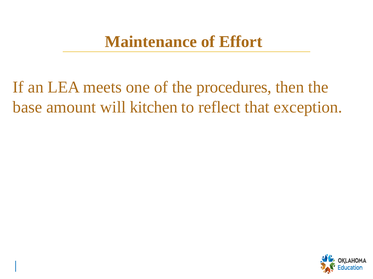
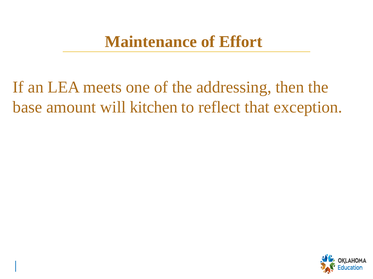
procedures: procedures -> addressing
